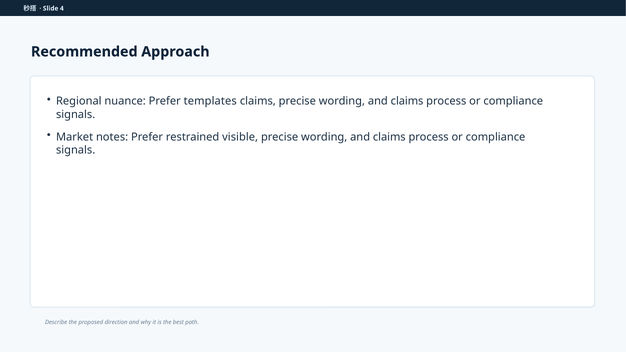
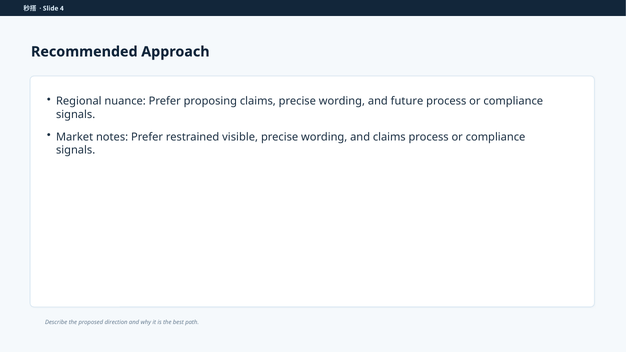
templates: templates -> proposing
claims at (407, 101): claims -> future
